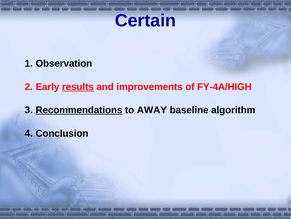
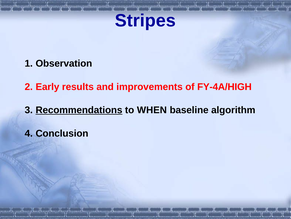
Certain: Certain -> Stripes
results underline: present -> none
AWAY: AWAY -> WHEN
